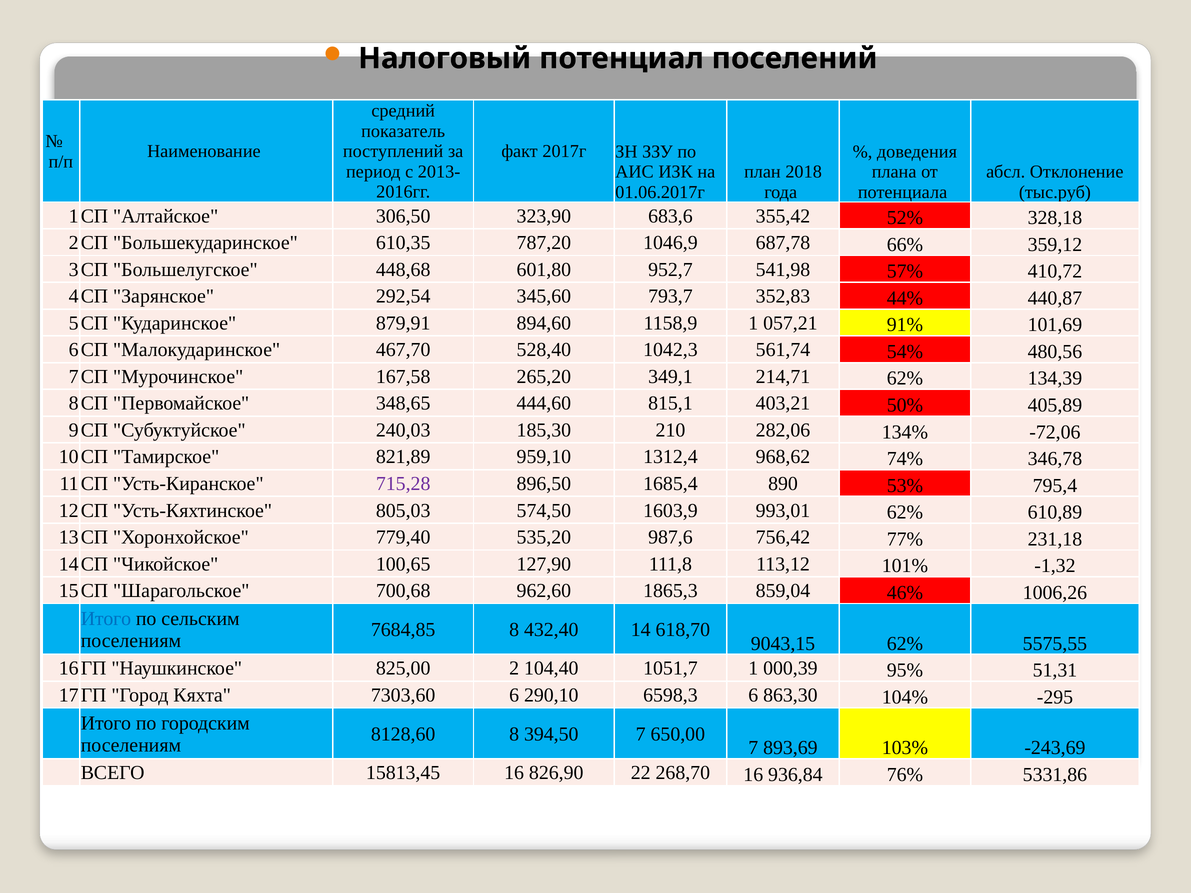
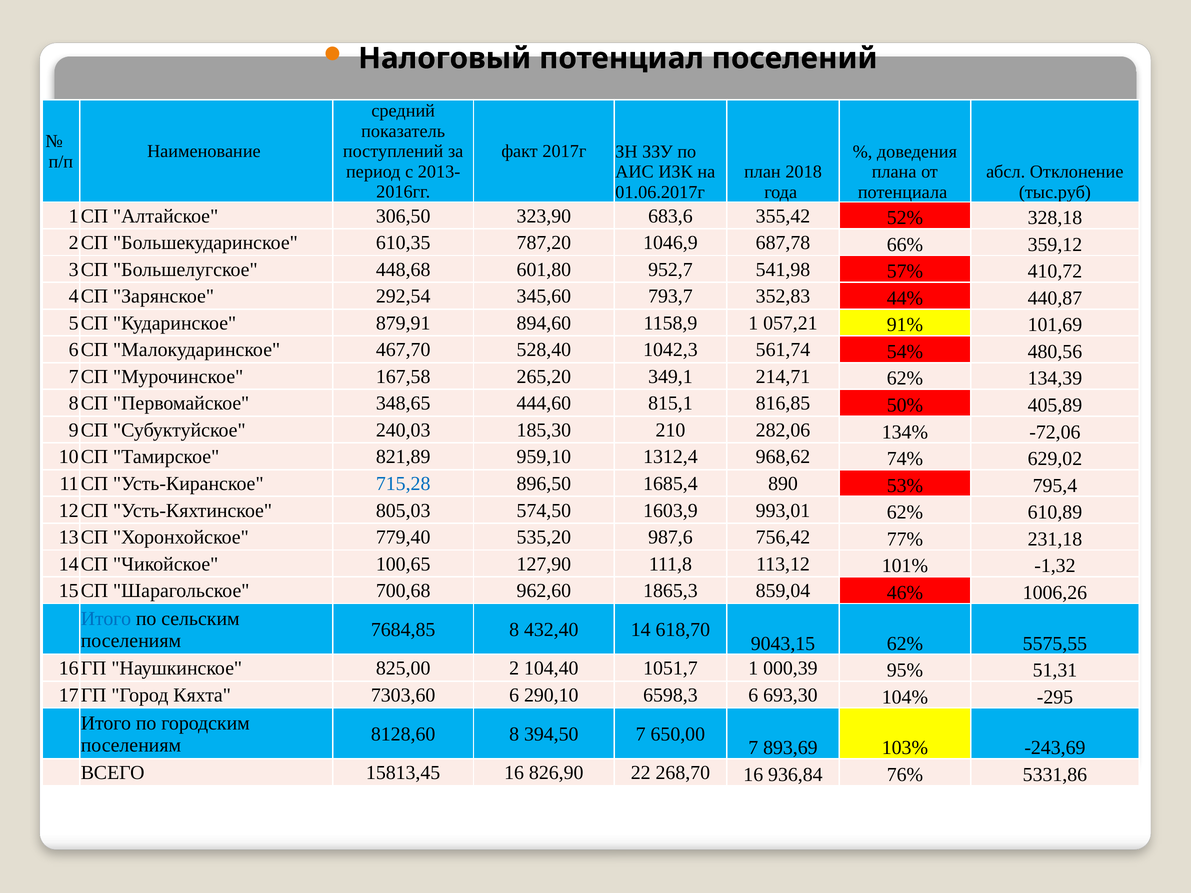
403,21: 403,21 -> 816,85
346,78: 346,78 -> 629,02
715,28 colour: purple -> blue
863,30: 863,30 -> 693,30
